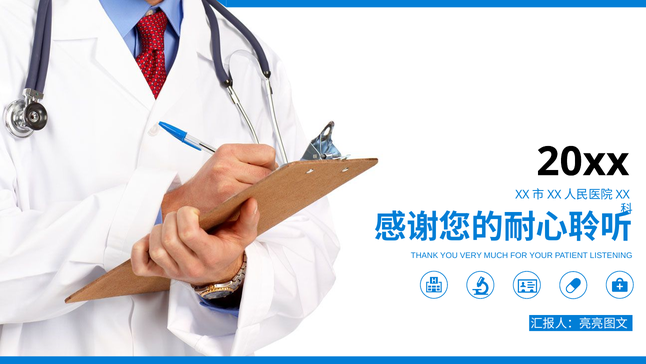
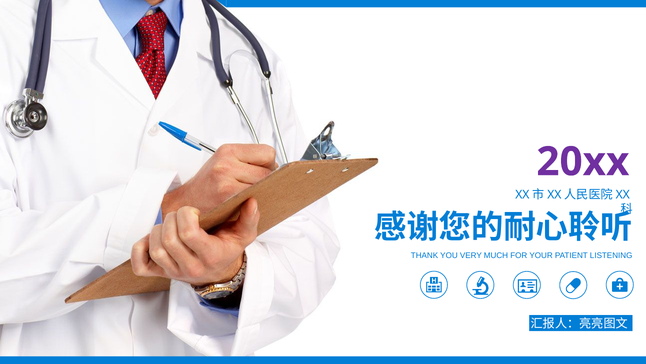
20xx colour: black -> purple
